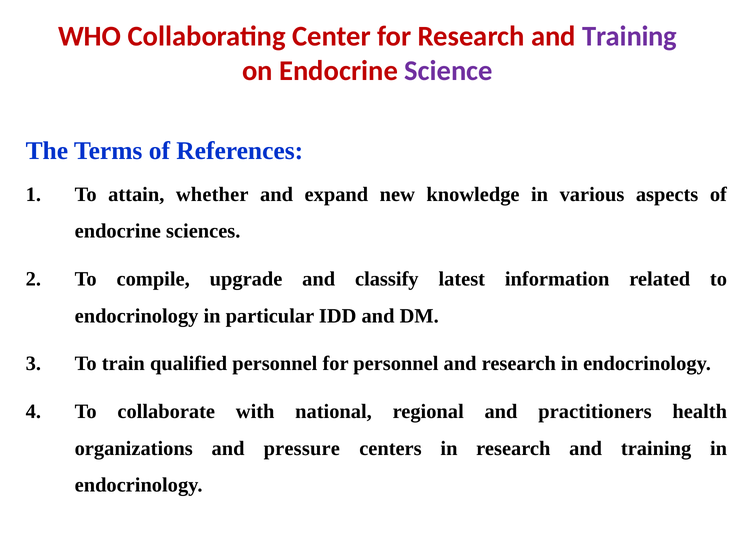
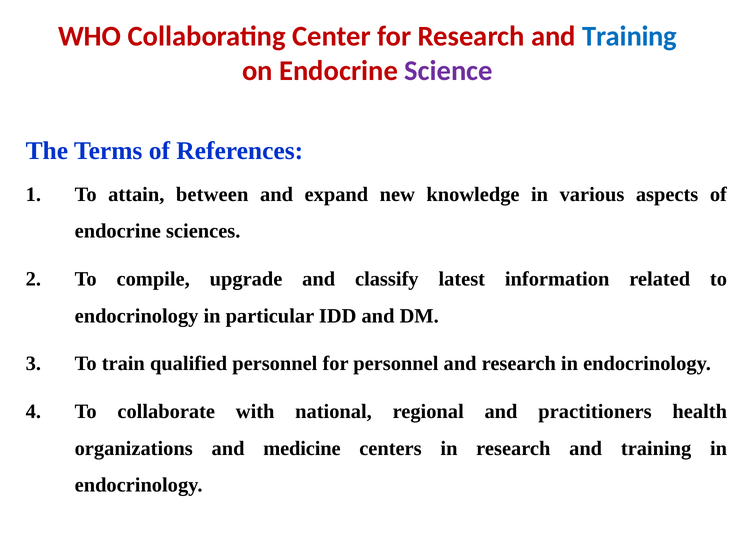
Training at (630, 36) colour: purple -> blue
whether: whether -> between
pressure: pressure -> medicine
